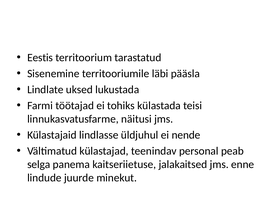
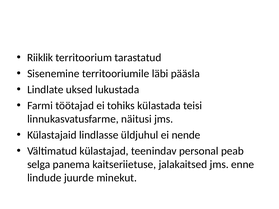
Eestis: Eestis -> Riiklik
